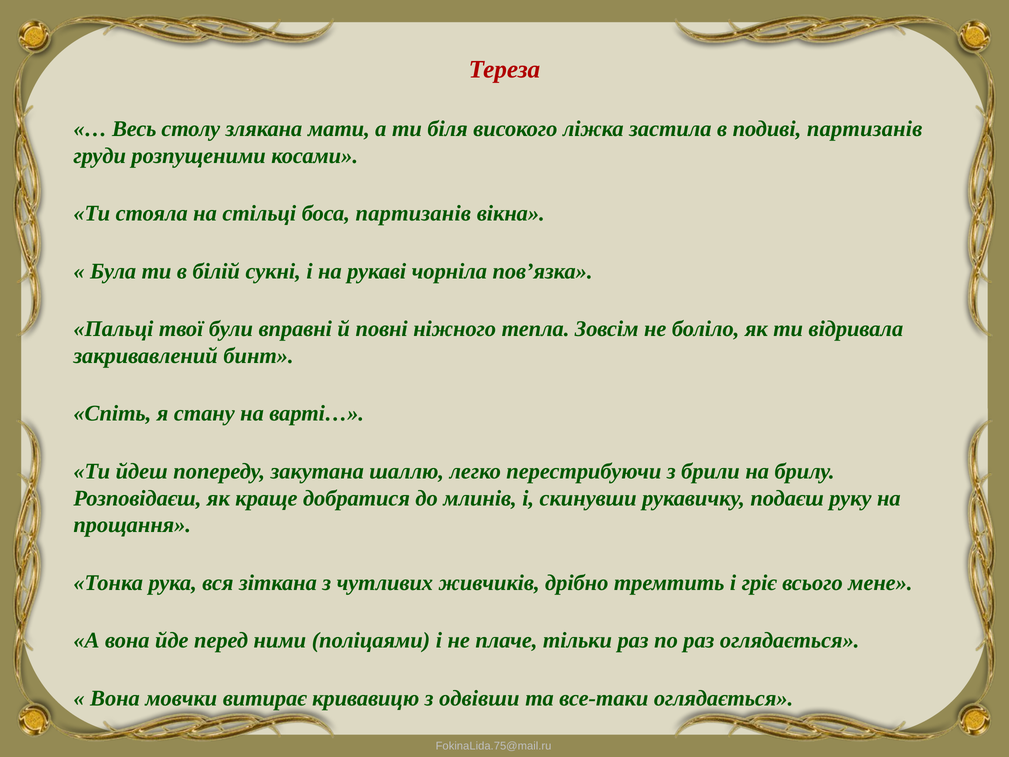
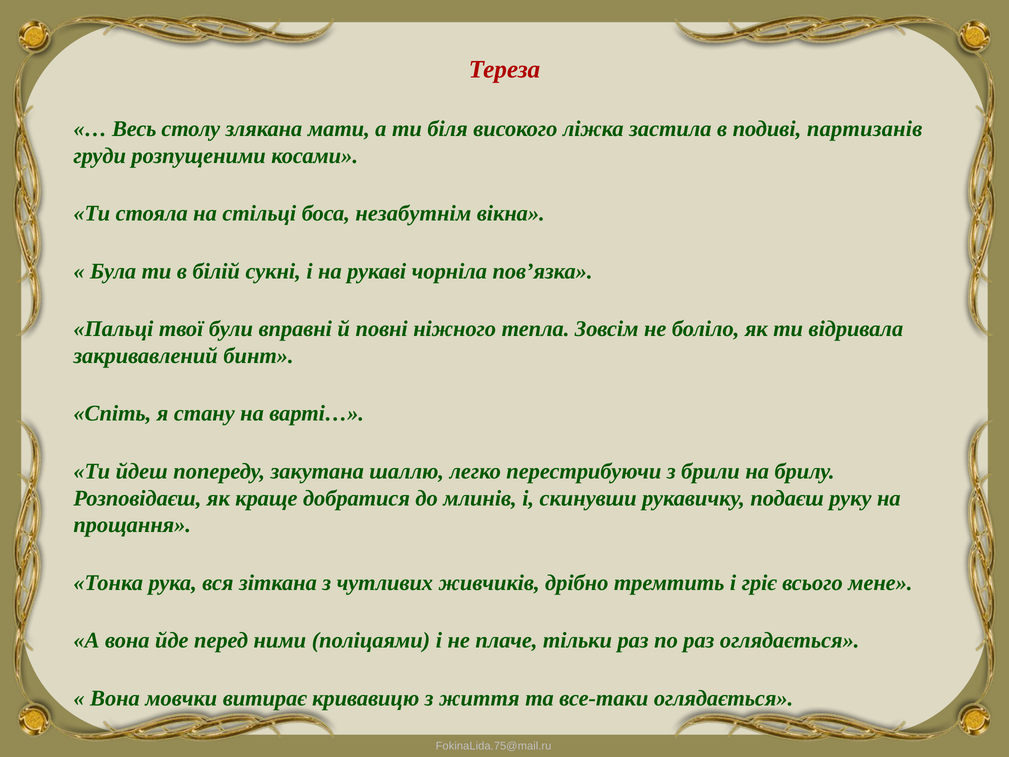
боса партизанів: партизанів -> незабутнім
одвівши: одвівши -> життя
